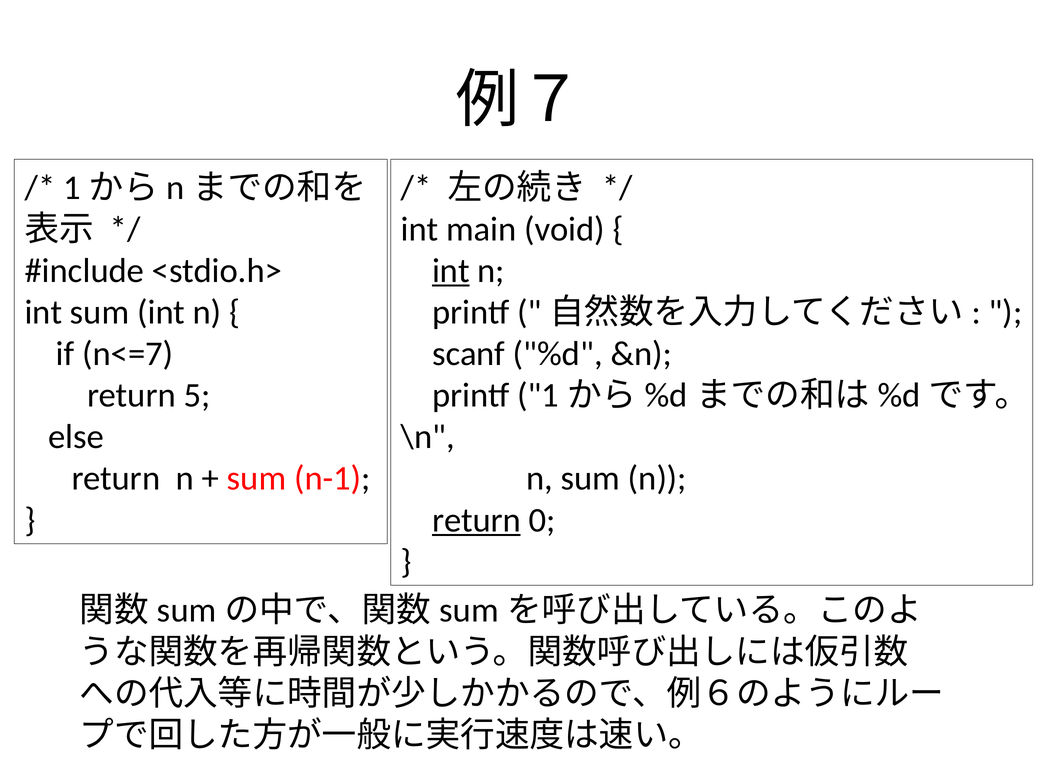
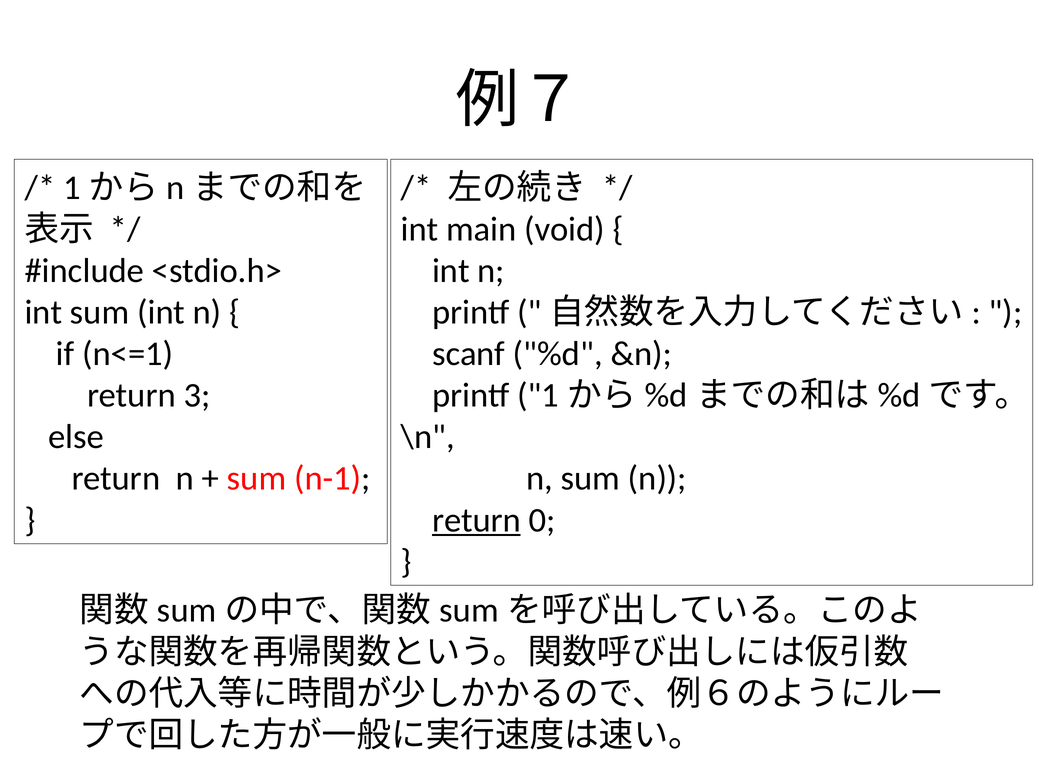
int at (451, 271) underline: present -> none
n<=7: n<=7 -> n<=1
5: 5 -> 3
